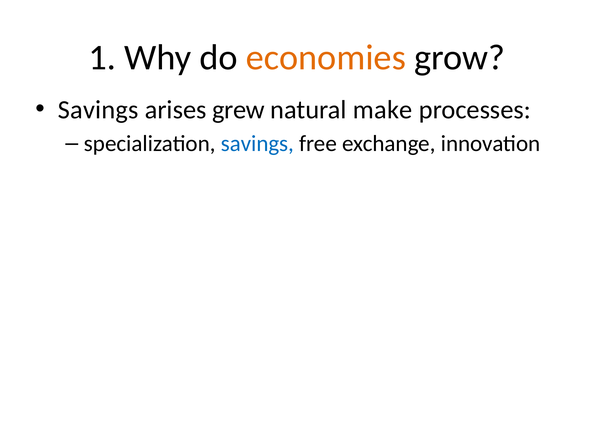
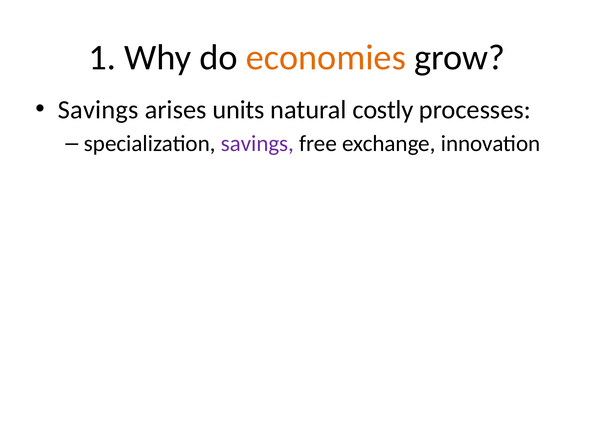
grew: grew -> units
make: make -> costly
savings at (257, 144) colour: blue -> purple
